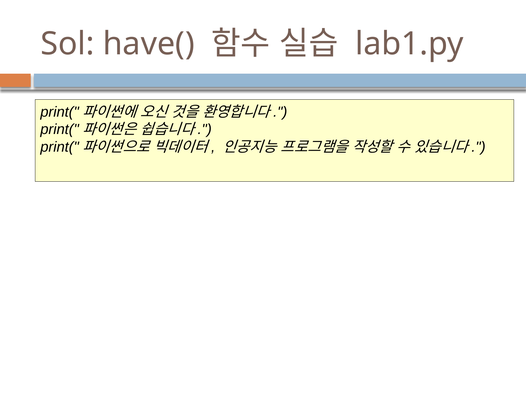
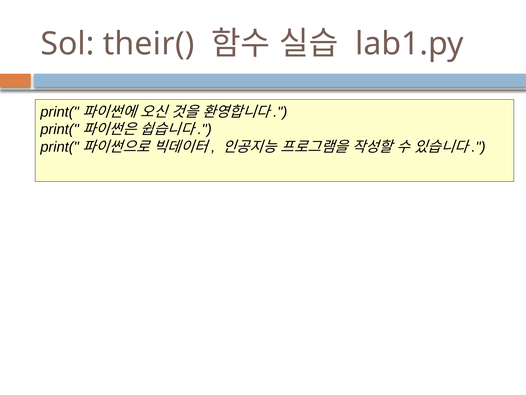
have(: have( -> their(
